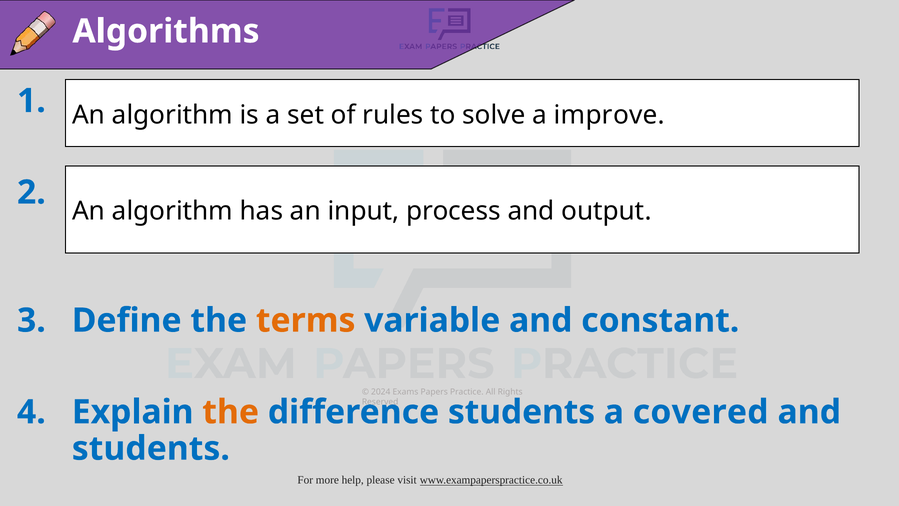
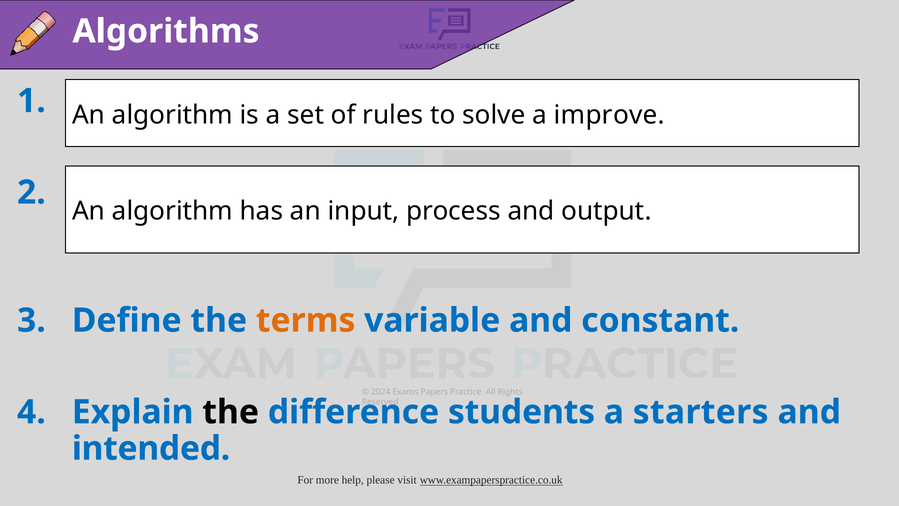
the at (231, 412) colour: orange -> black
covered: covered -> starters
students at (151, 448): students -> intended
